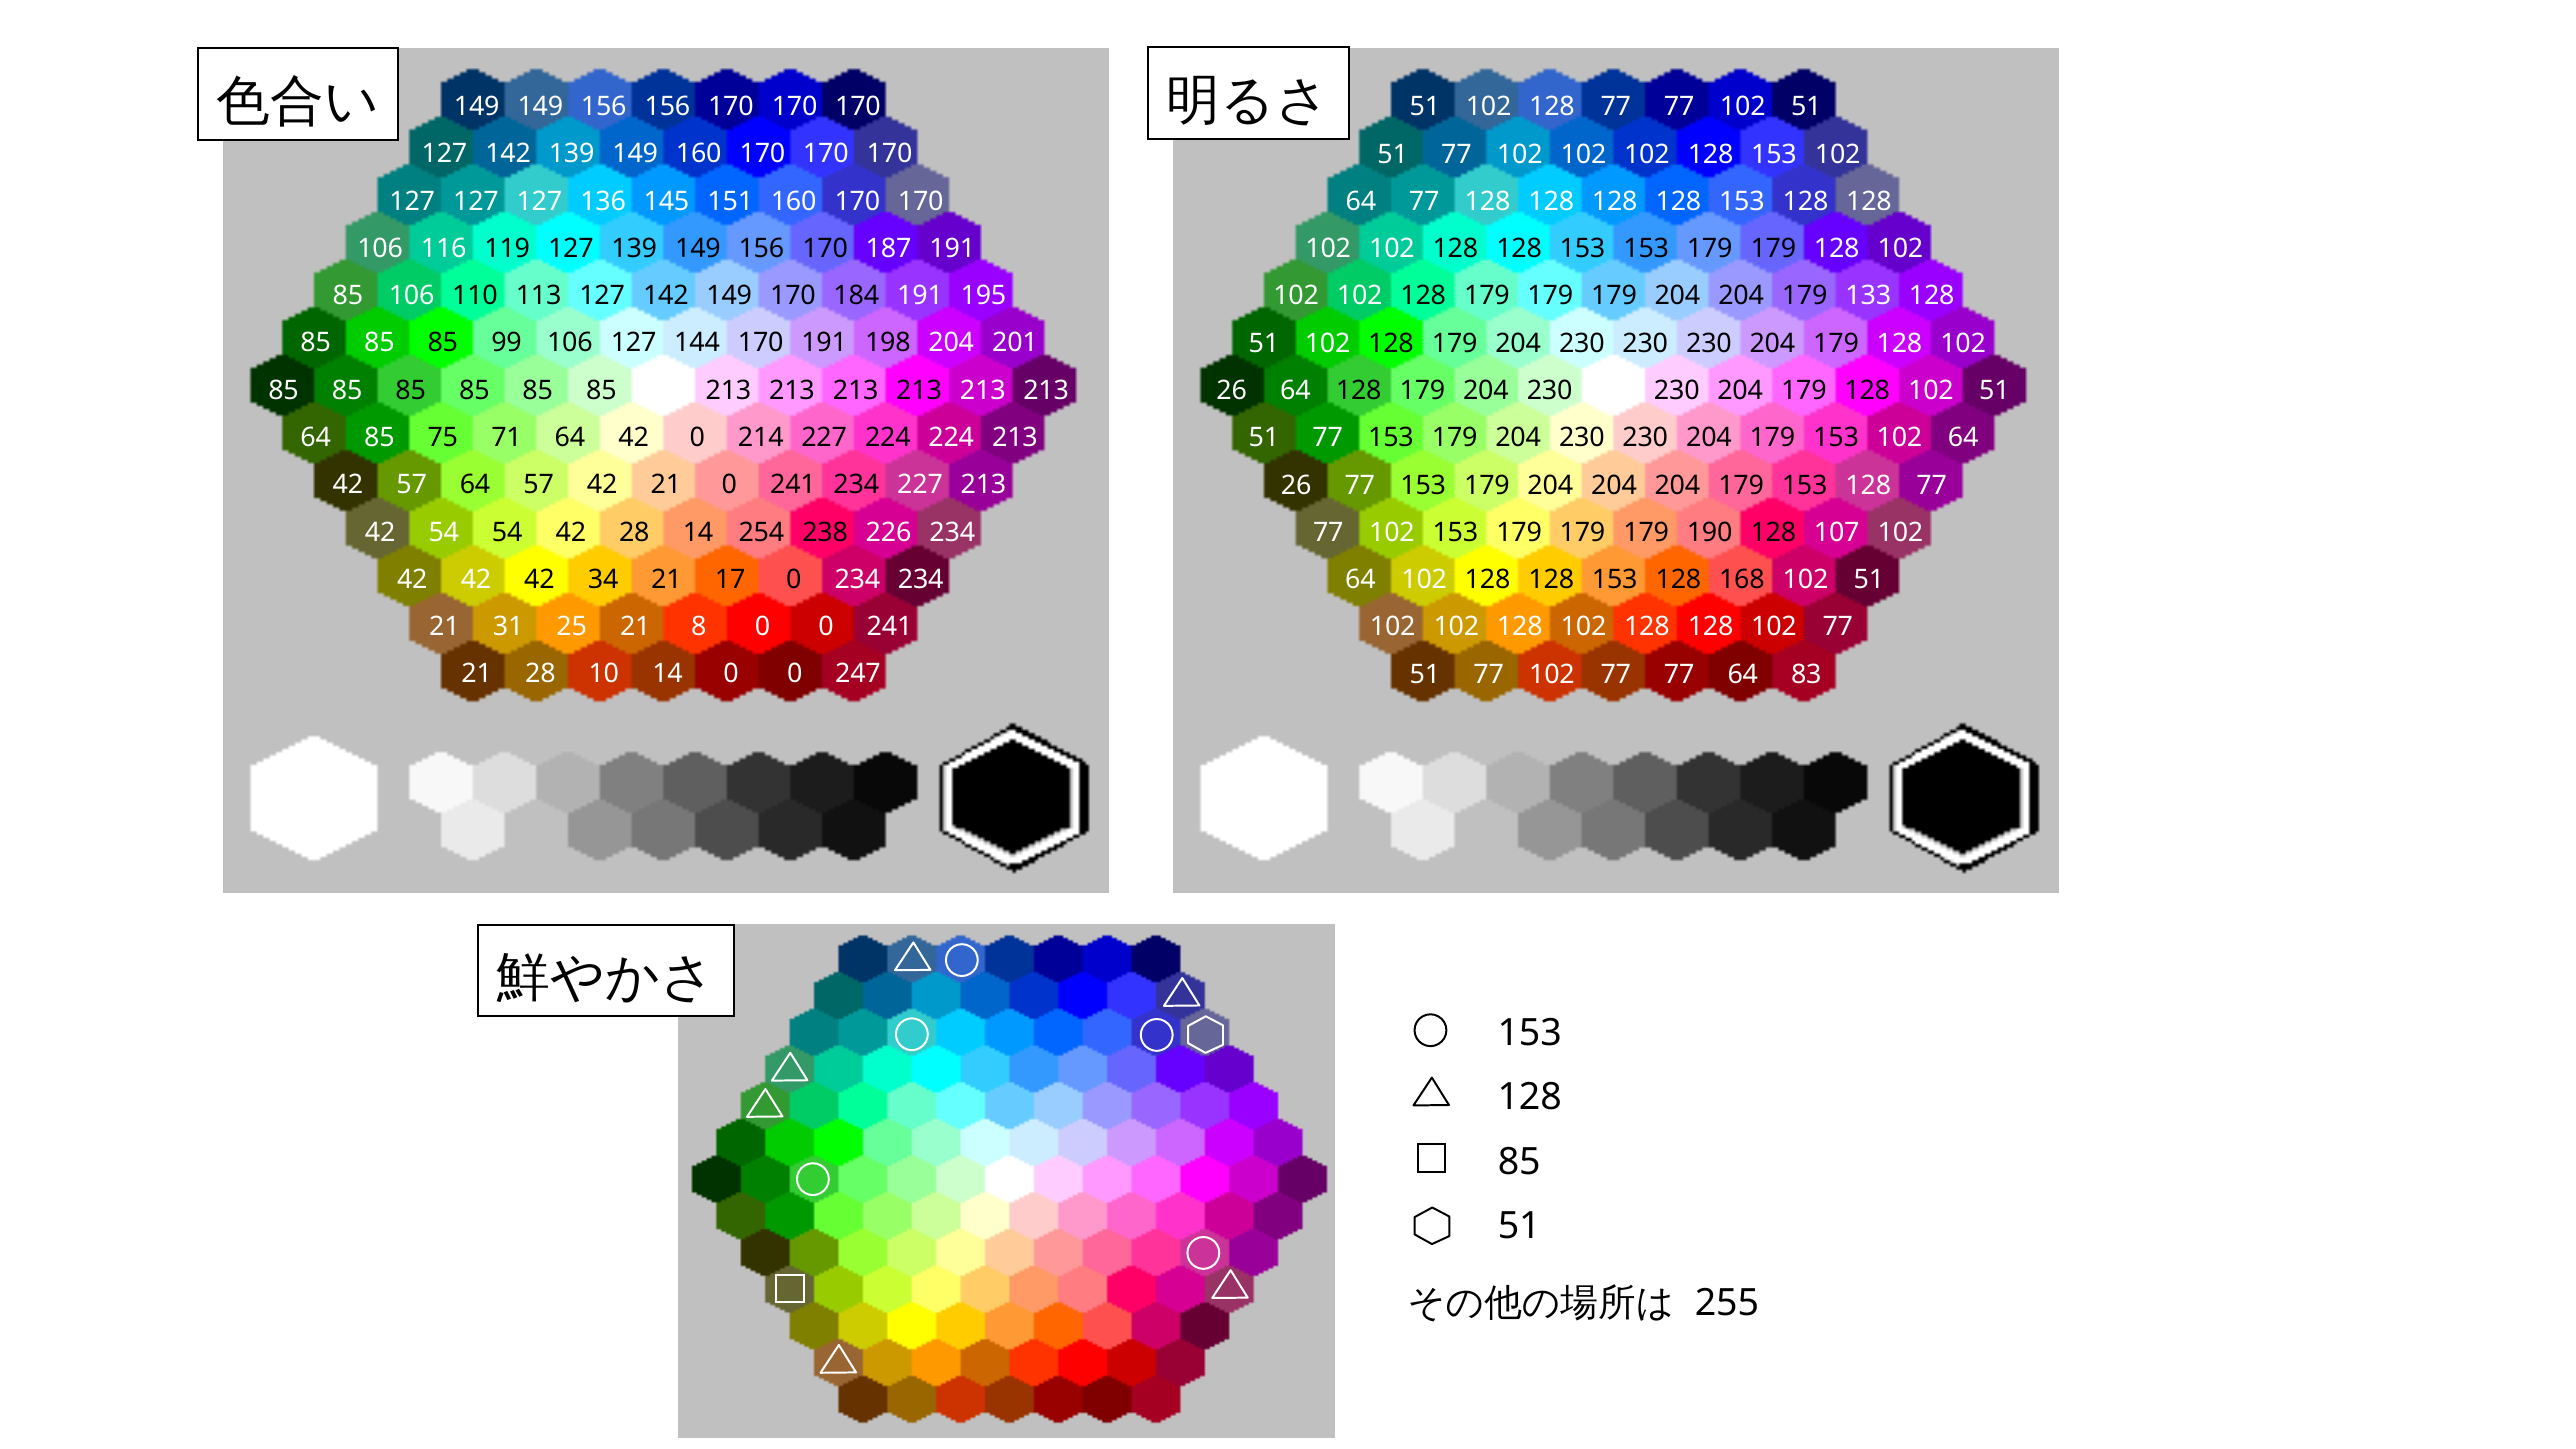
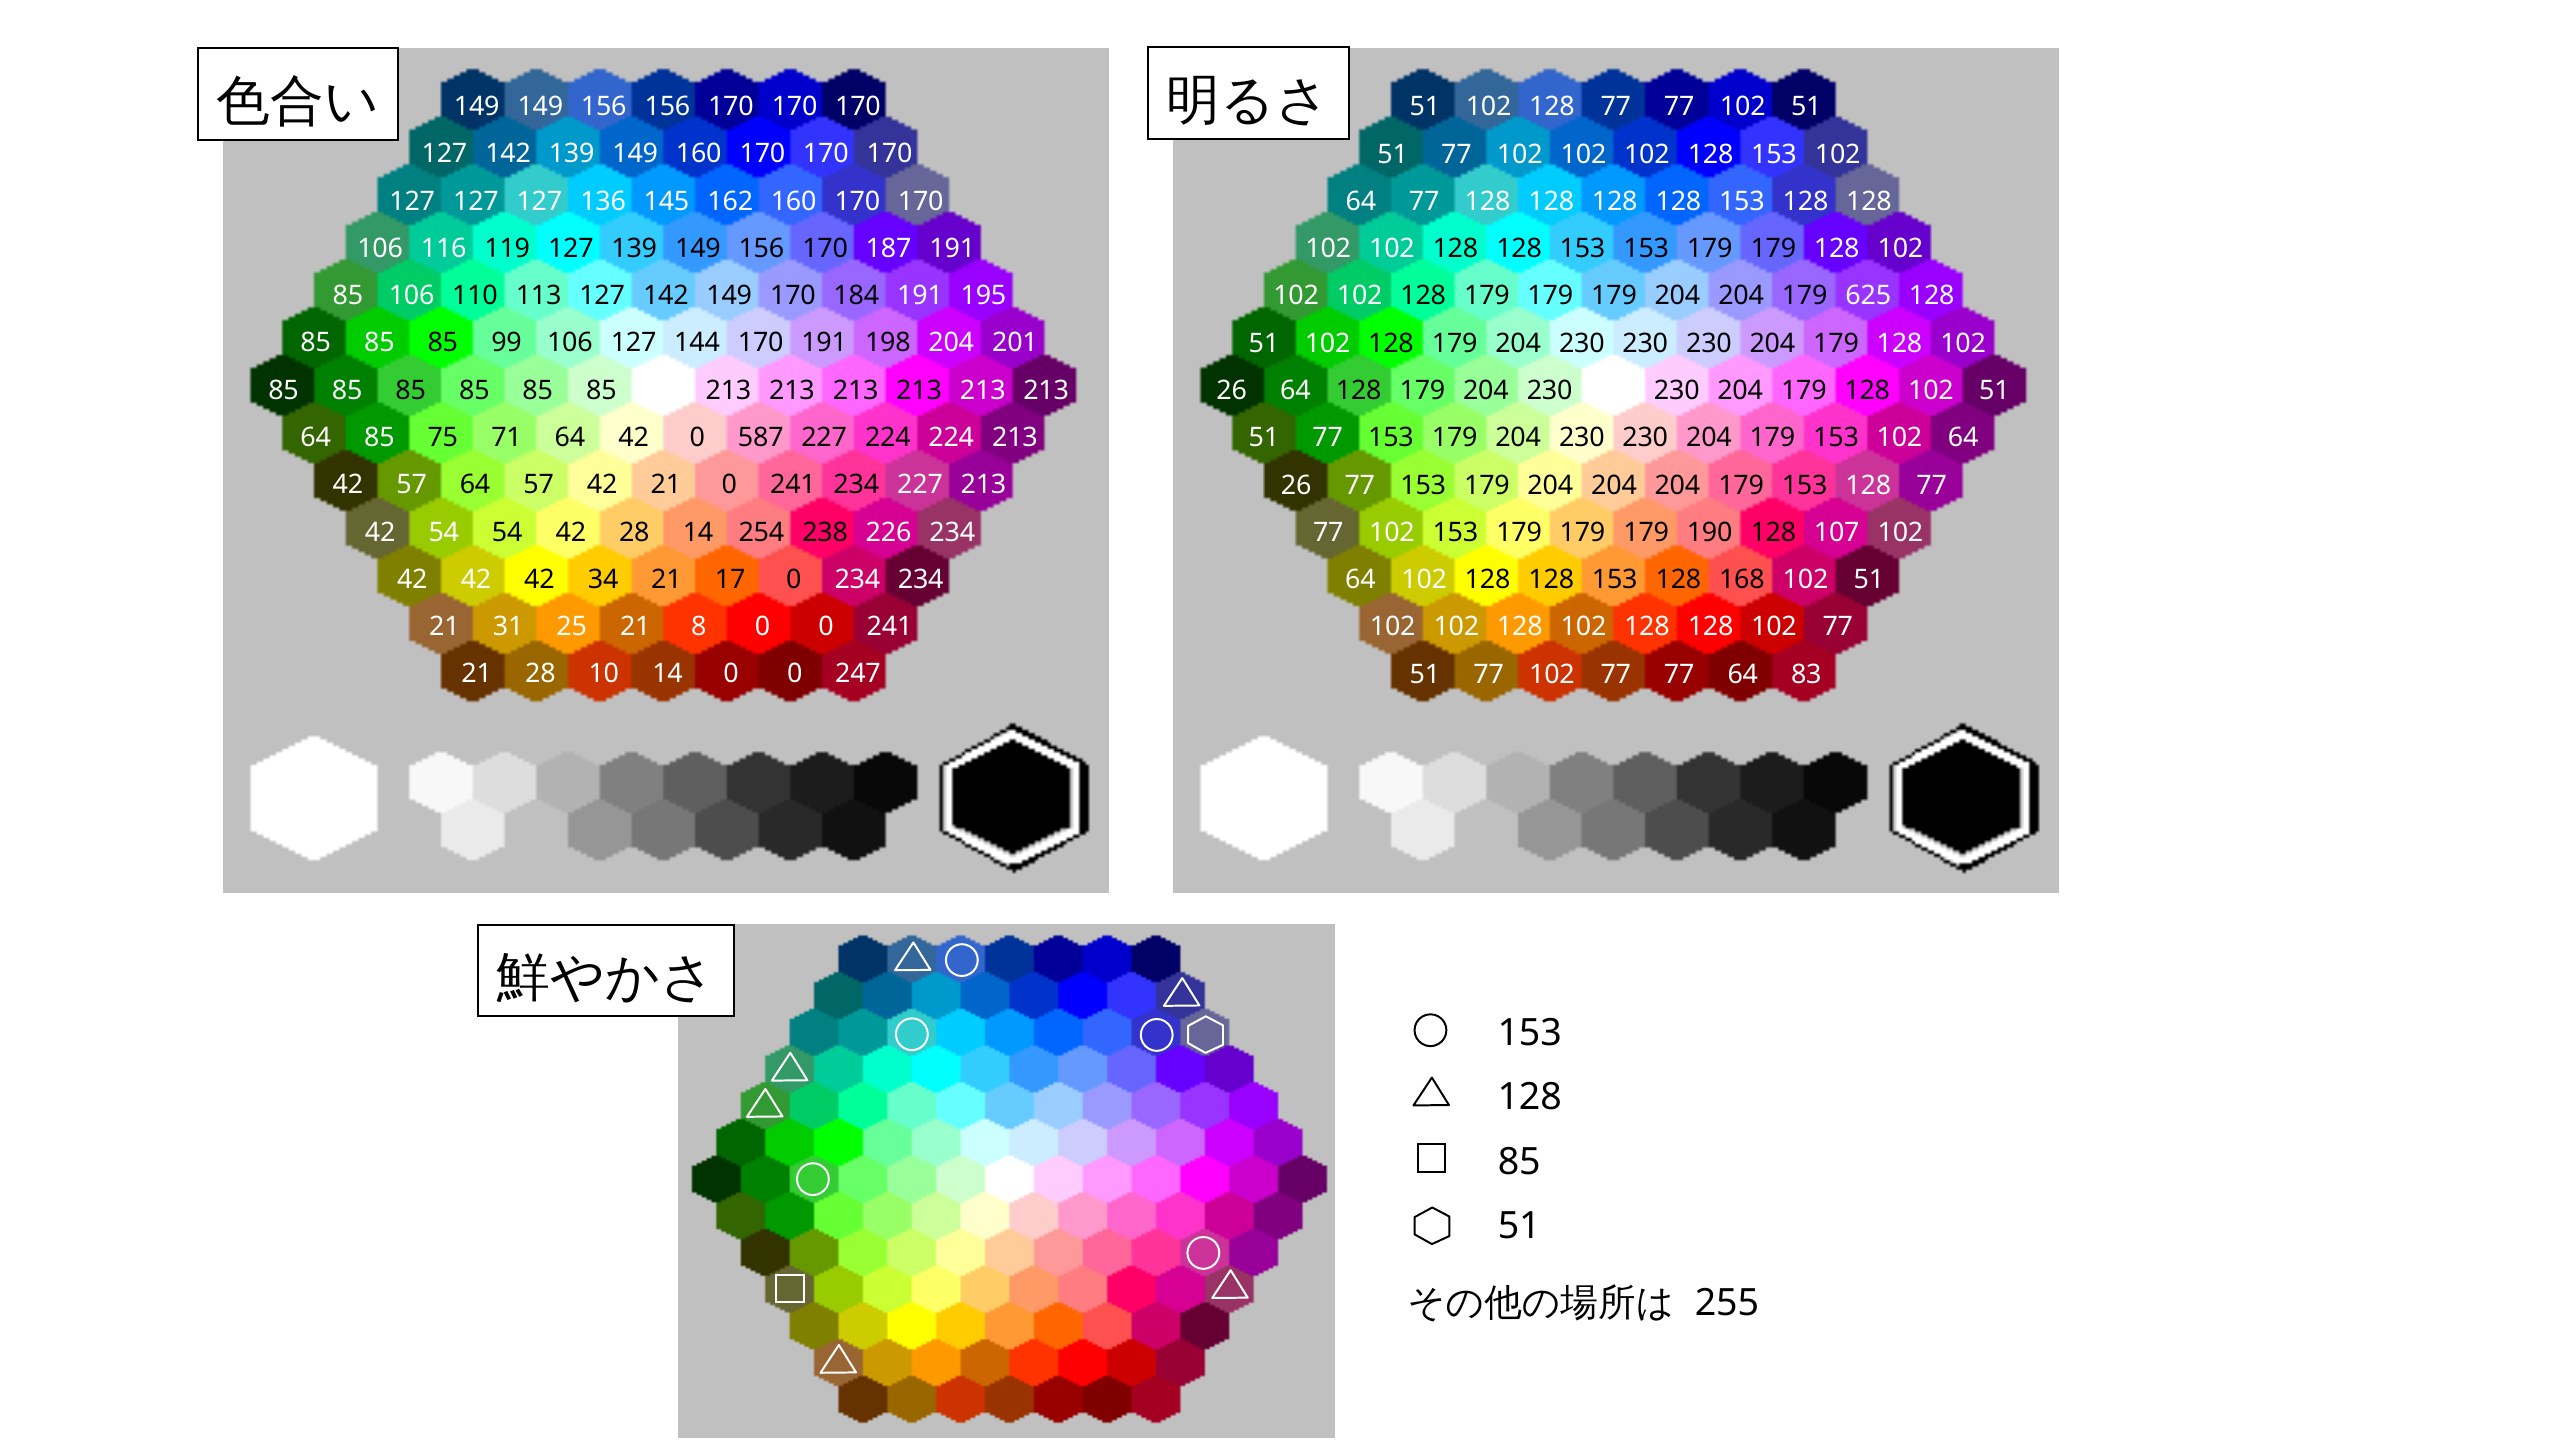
151: 151 -> 162
133: 133 -> 625
214: 214 -> 587
